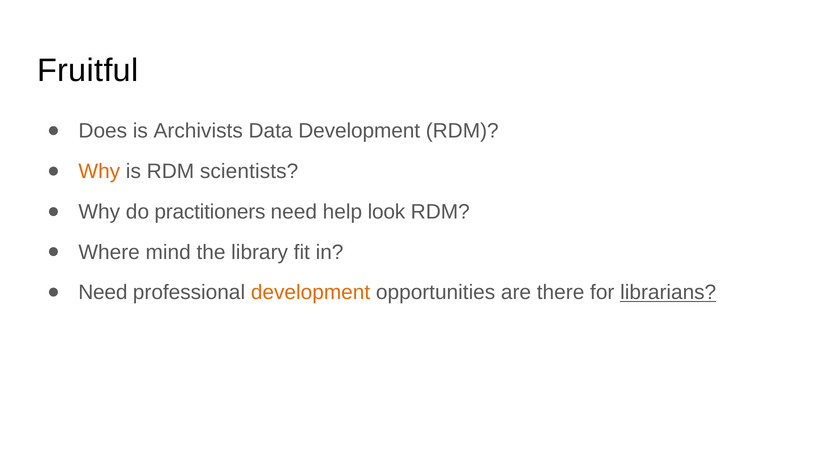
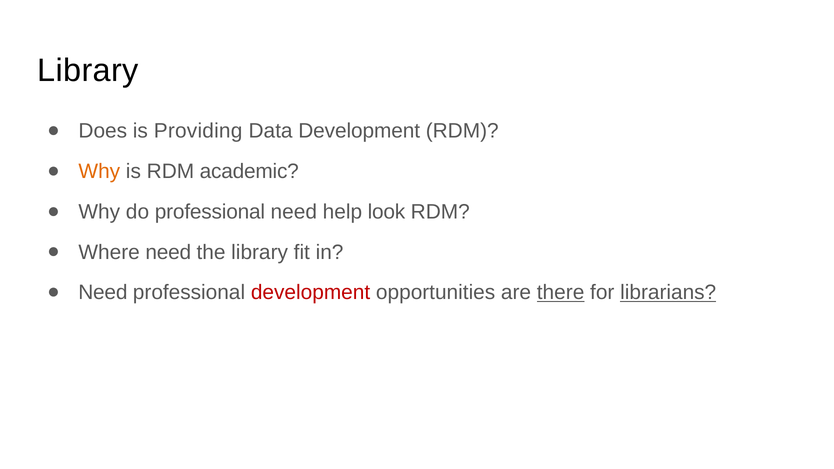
Fruitful at (88, 71): Fruitful -> Library
Archivists: Archivists -> Providing
scientists: scientists -> academic
do practitioners: practitioners -> professional
Where mind: mind -> need
development at (311, 293) colour: orange -> red
there underline: none -> present
